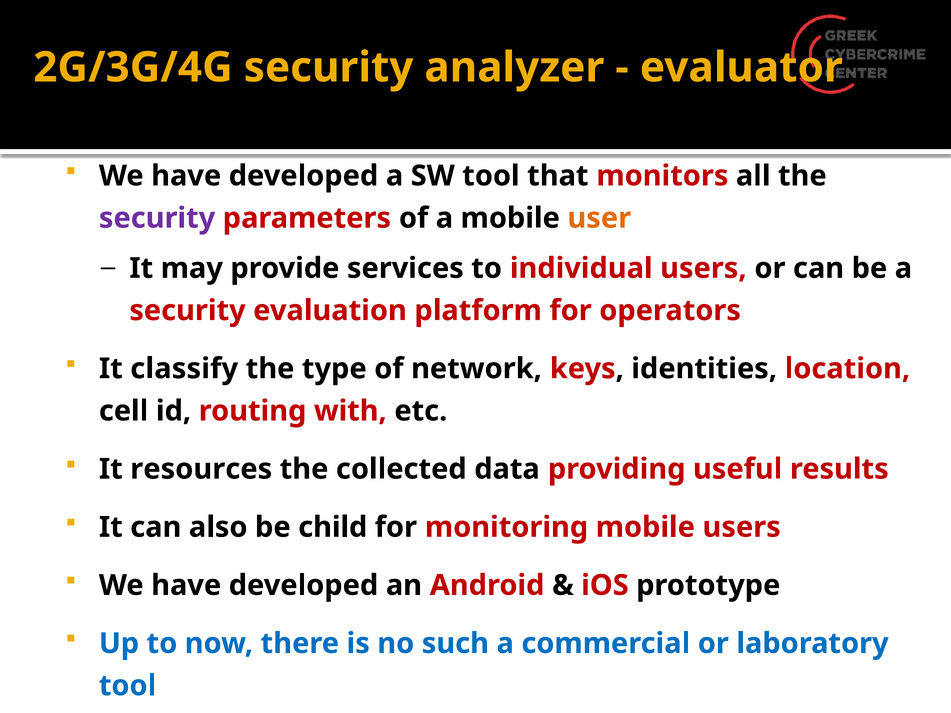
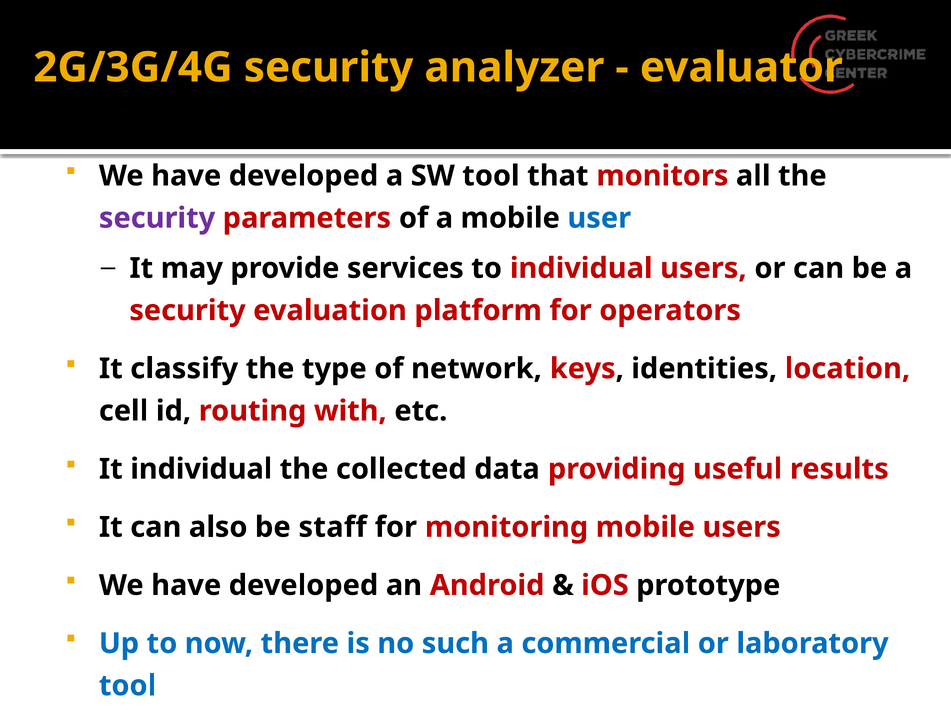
user colour: orange -> blue
It resources: resources -> individual
child: child -> staff
